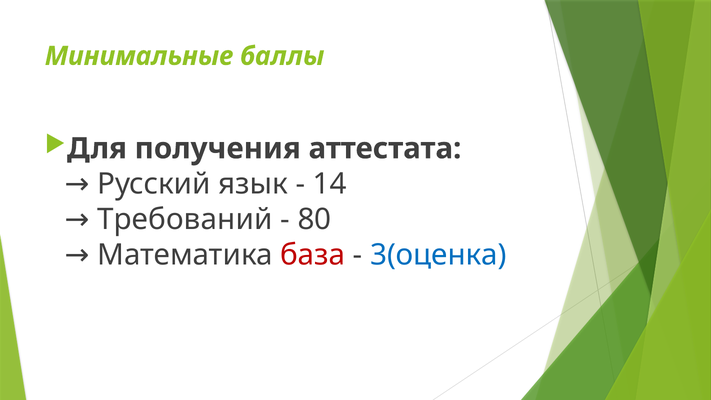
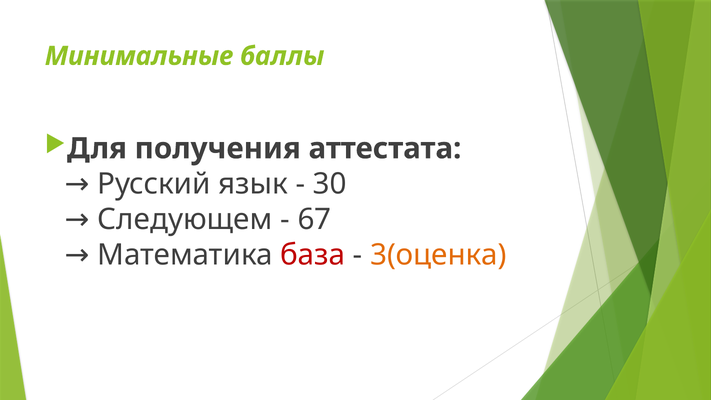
14: 14 -> 30
Требований: Требований -> Следующем
80: 80 -> 67
3(оценка colour: blue -> orange
